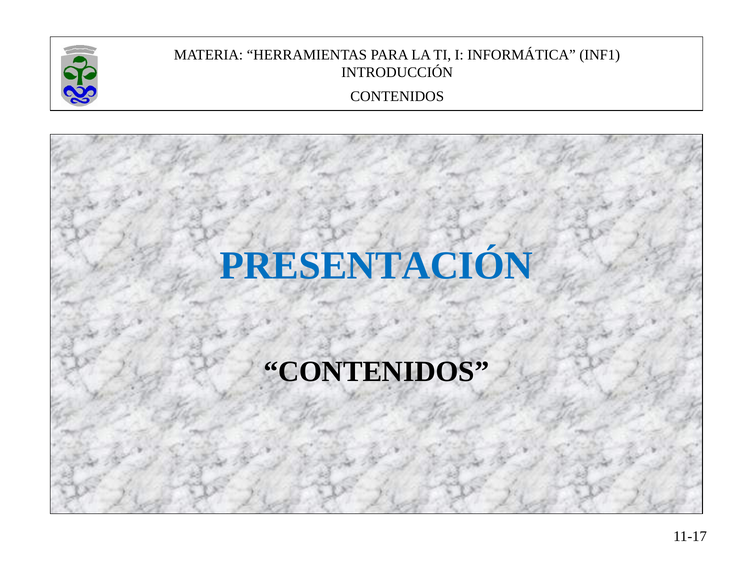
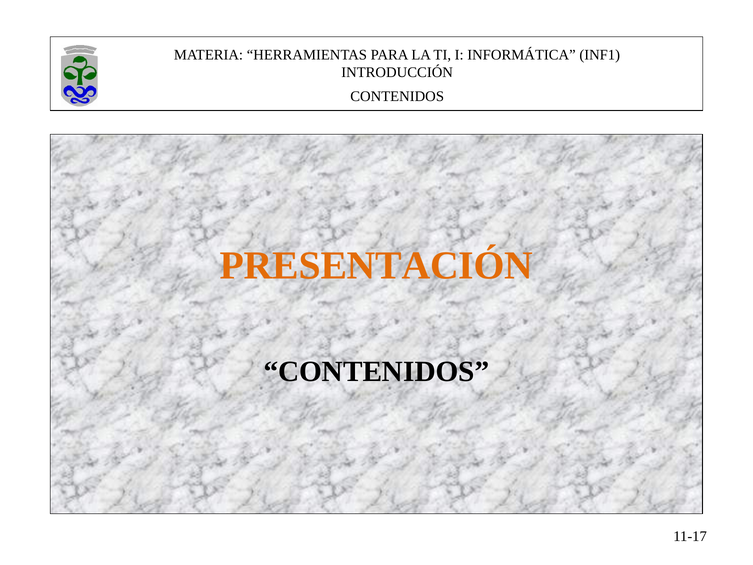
PRESENTACIÓN colour: blue -> orange
